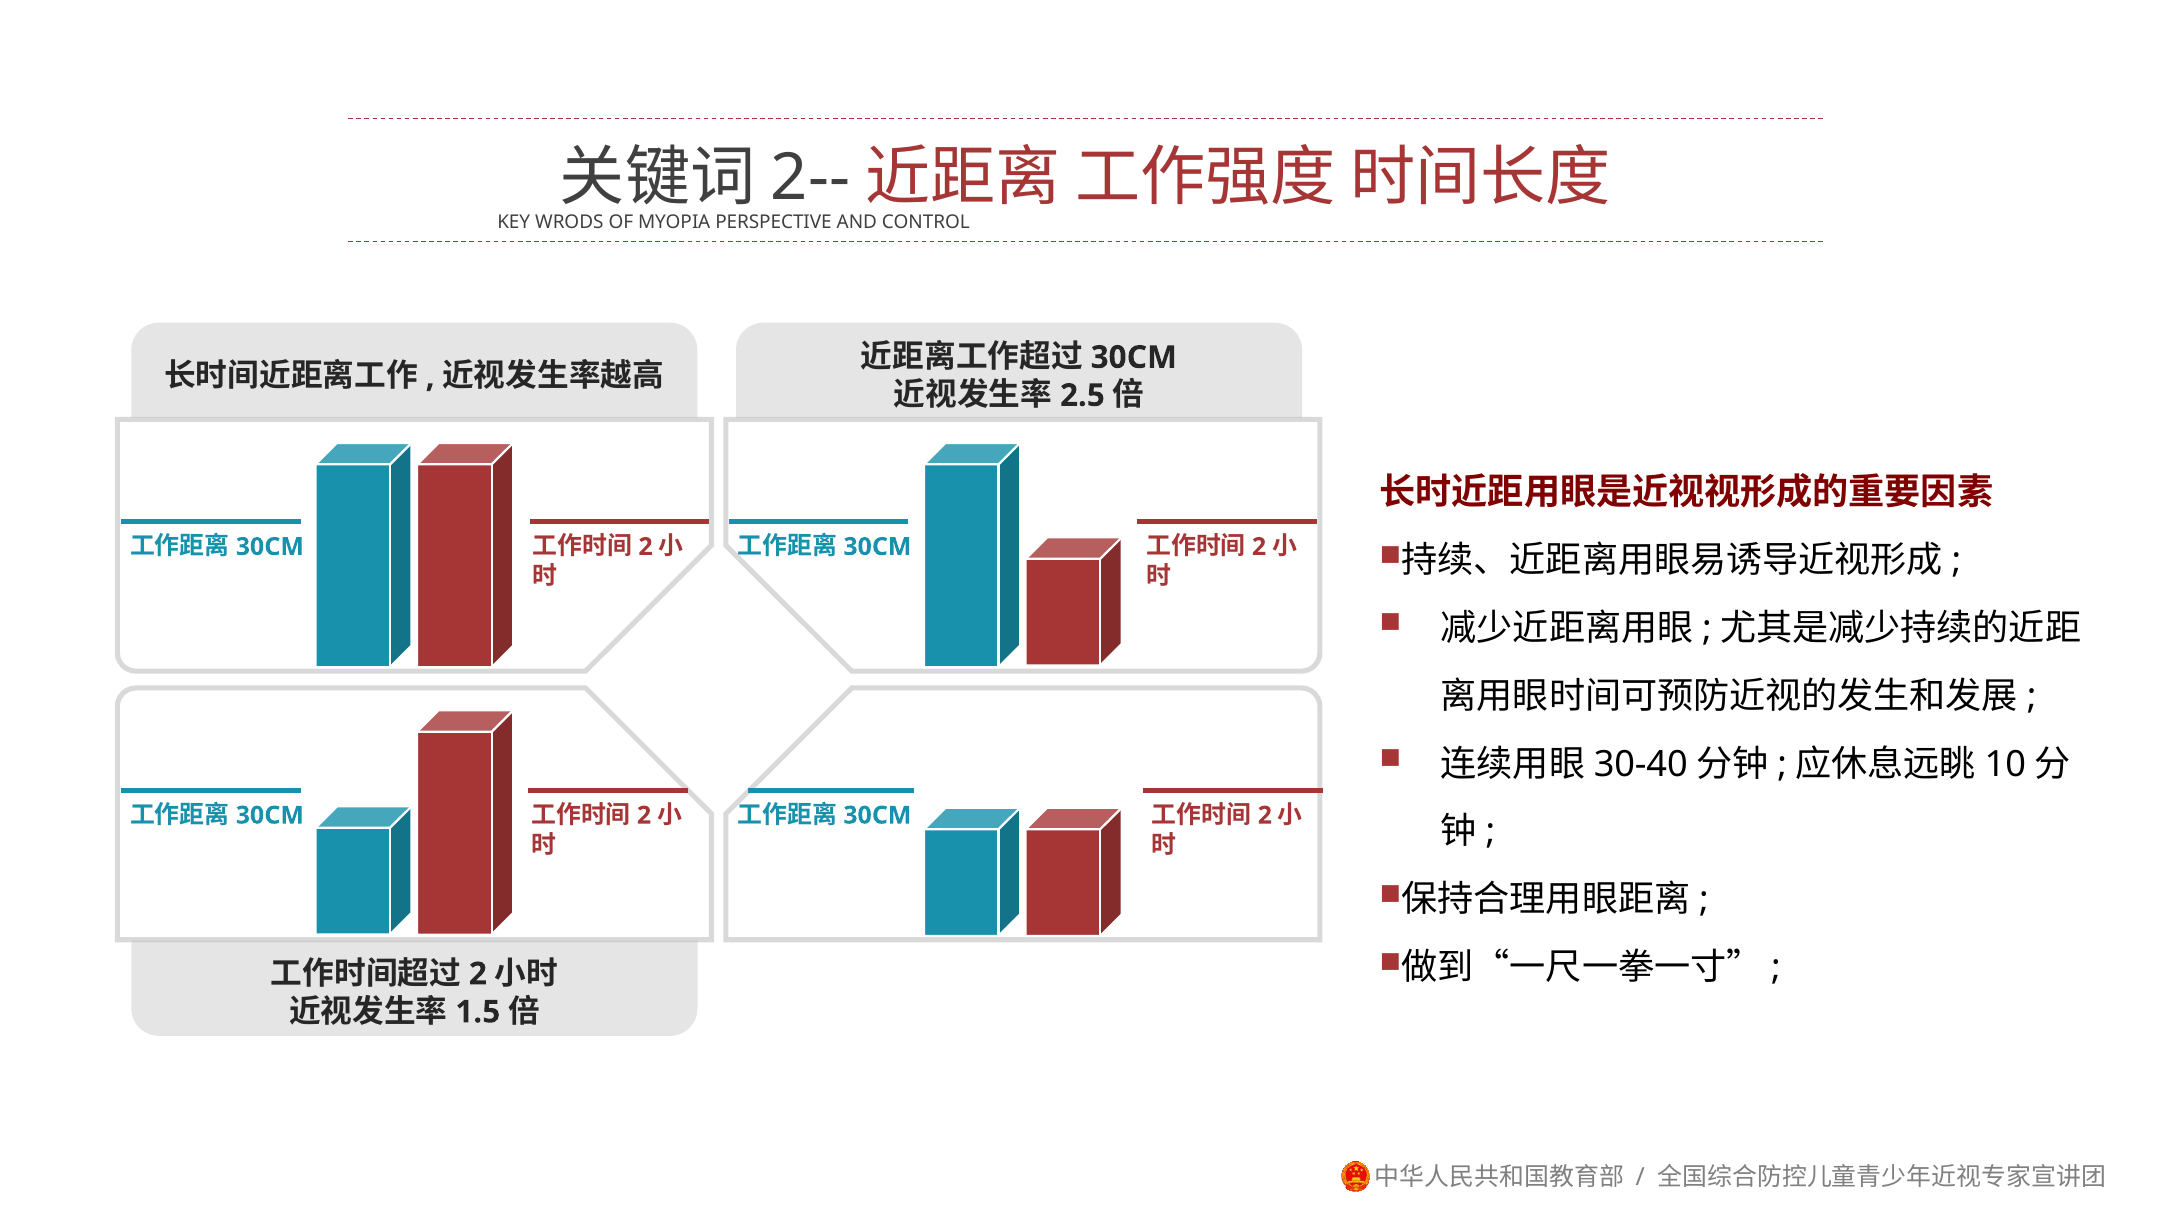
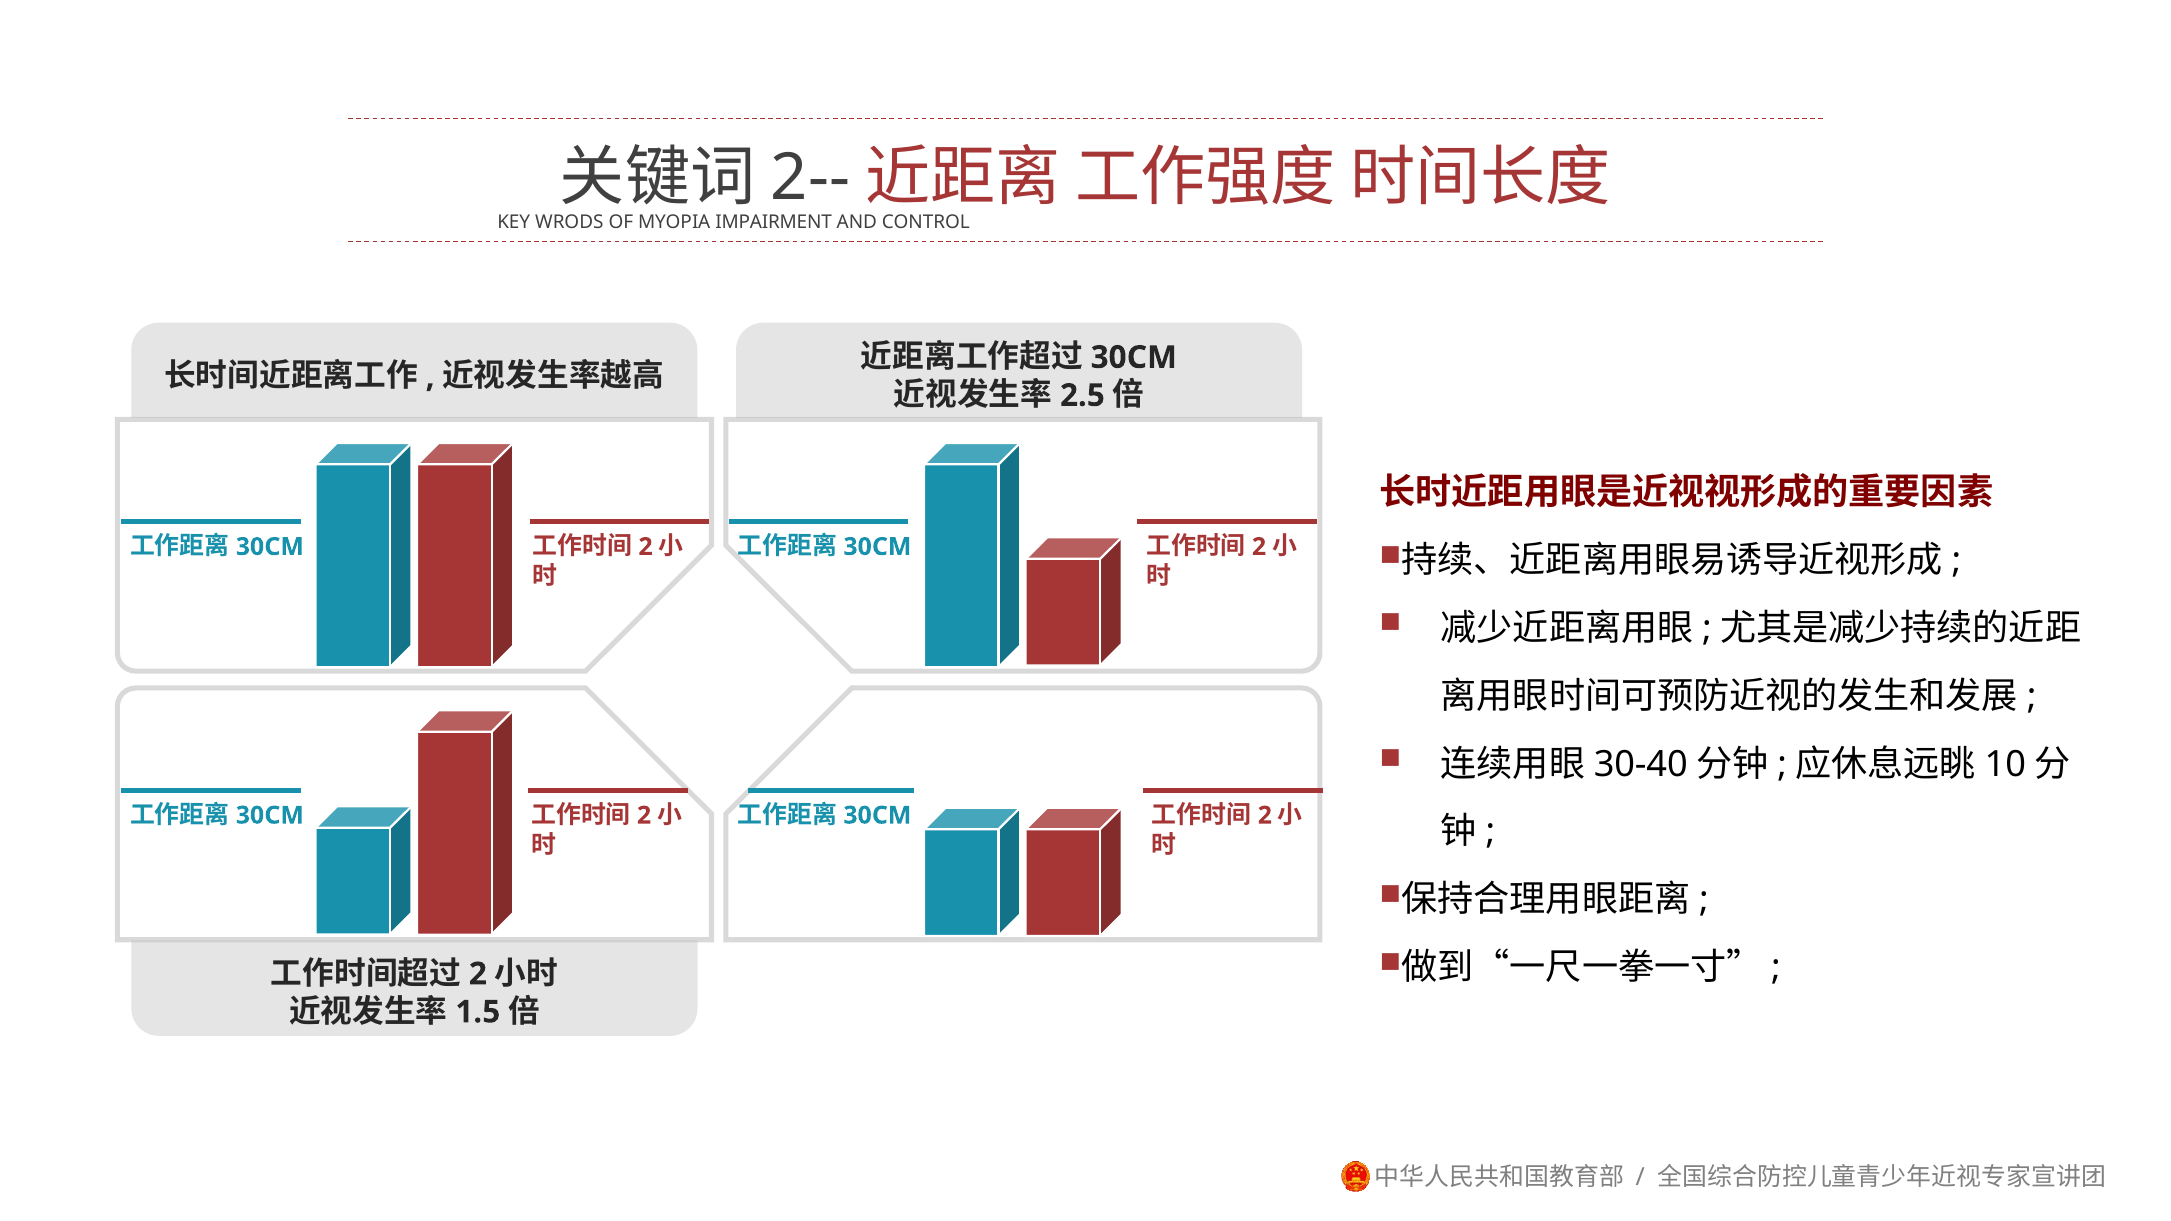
PERSPECTIVE: PERSPECTIVE -> IMPAIRMENT
